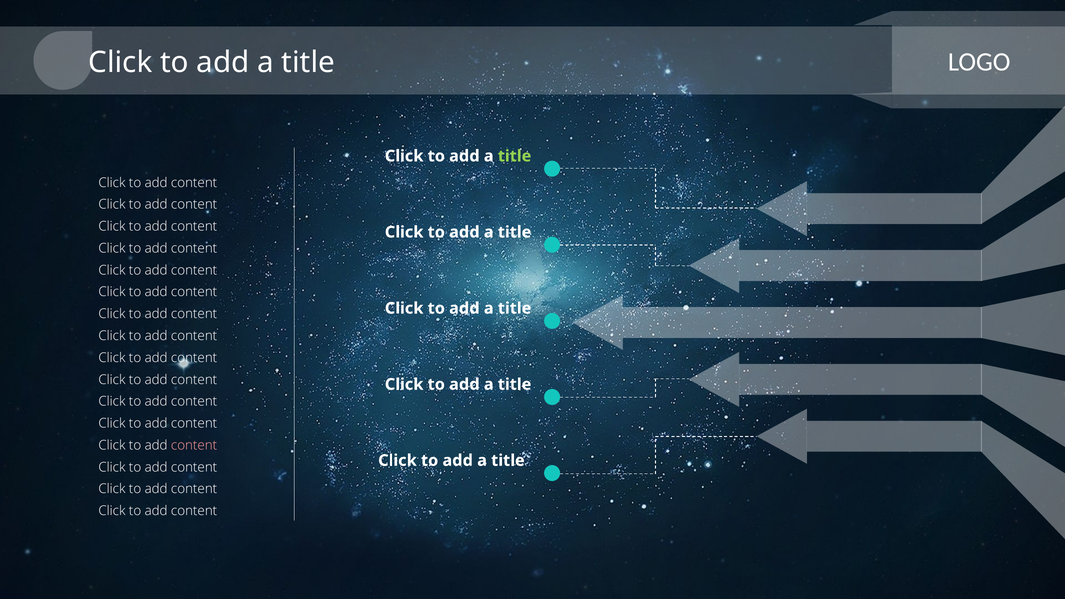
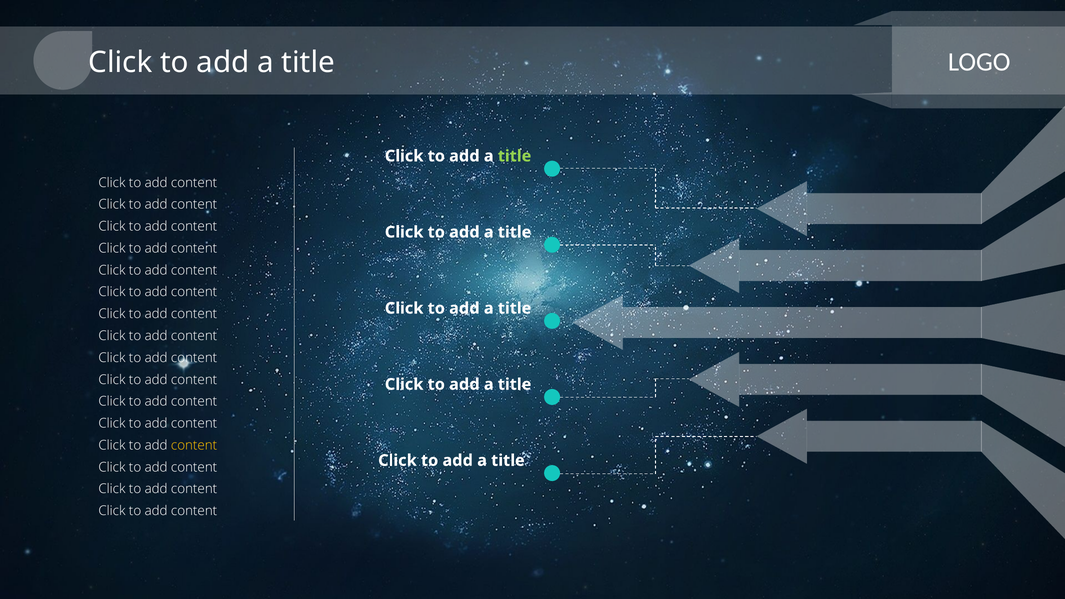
content at (194, 445) colour: pink -> yellow
